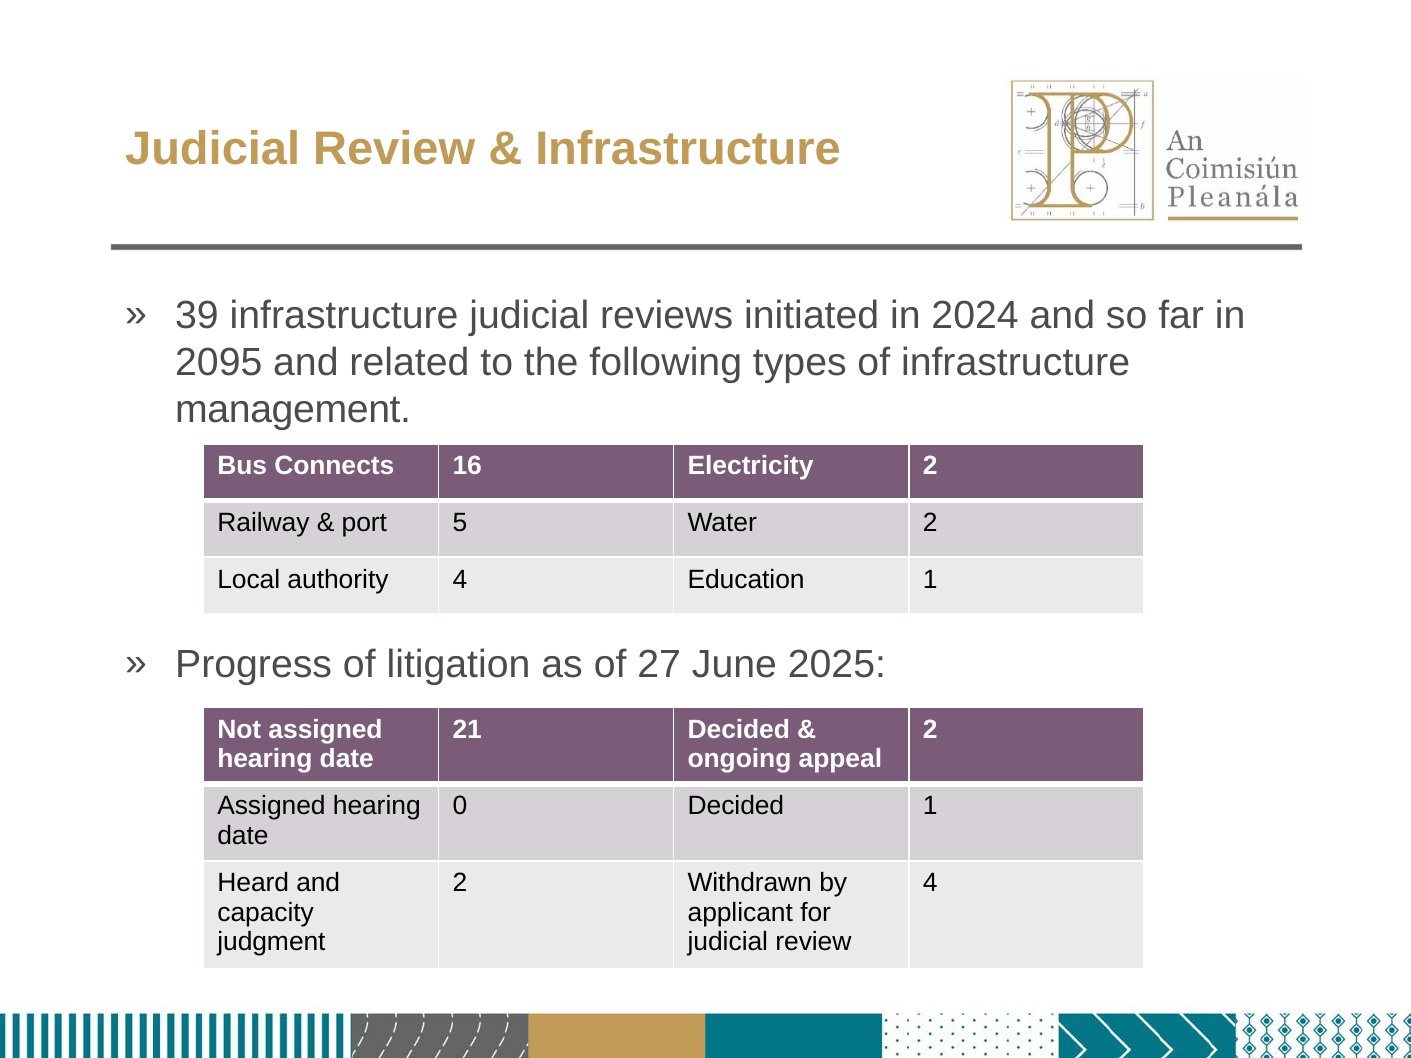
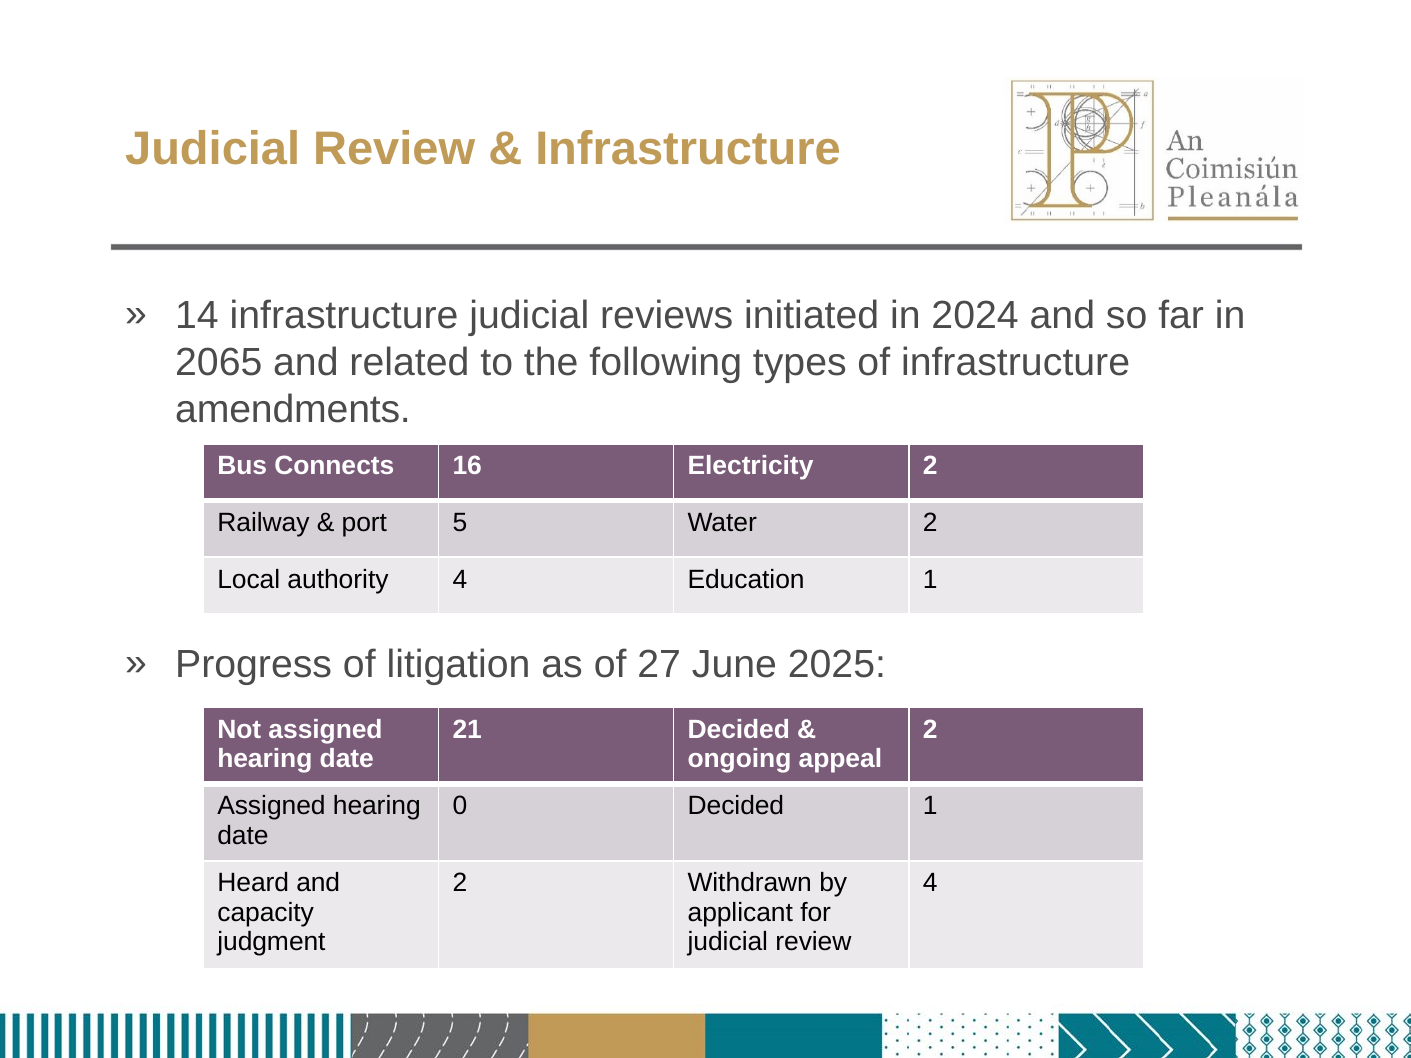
39: 39 -> 14
2095: 2095 -> 2065
management: management -> amendments
